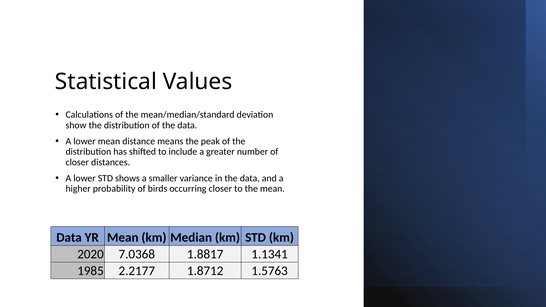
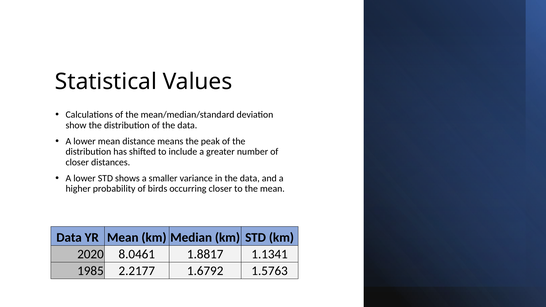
7.0368: 7.0368 -> 8.0461
1.8712: 1.8712 -> 1.6792
